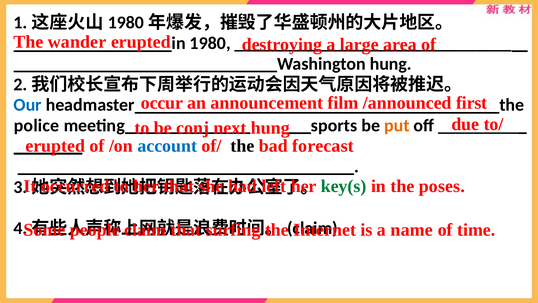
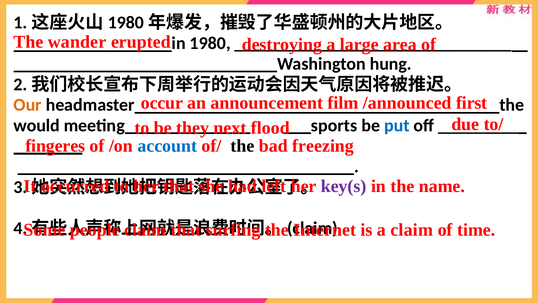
Our colour: blue -> orange
police: police -> would
put colour: orange -> blue
conj: conj -> they
next hung: hung -> flood
erupted at (55, 146): erupted -> fingeres
forecast: forecast -> freezing
key(s colour: green -> purple
poses: poses -> name
a name: name -> claim
